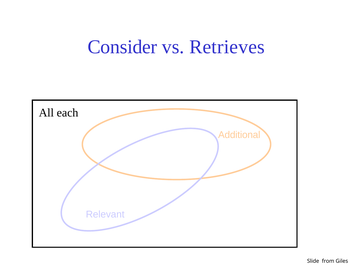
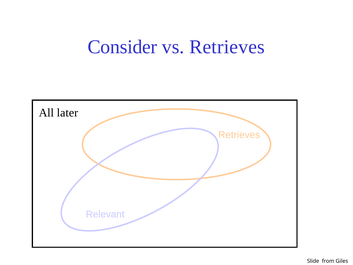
each: each -> later
Additional at (239, 135): Additional -> Retrieves
